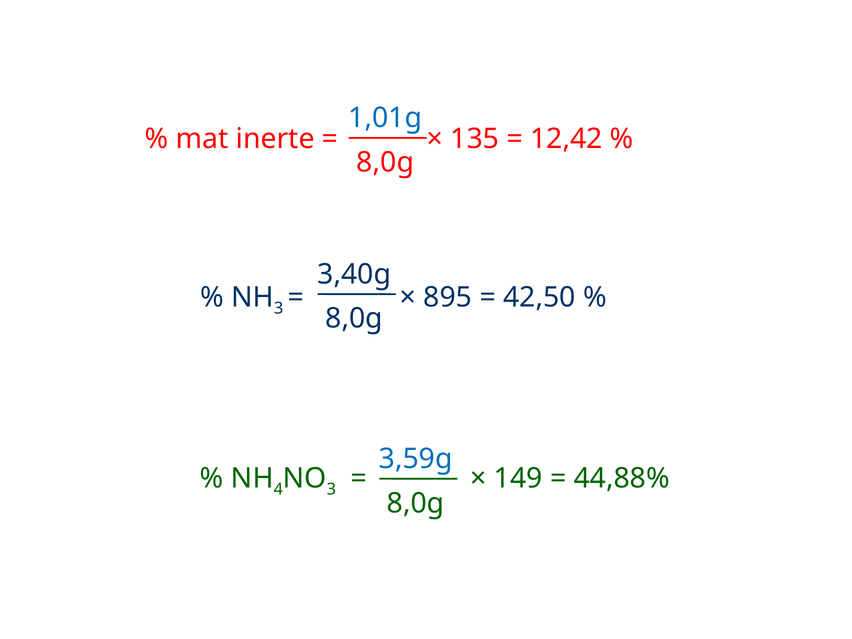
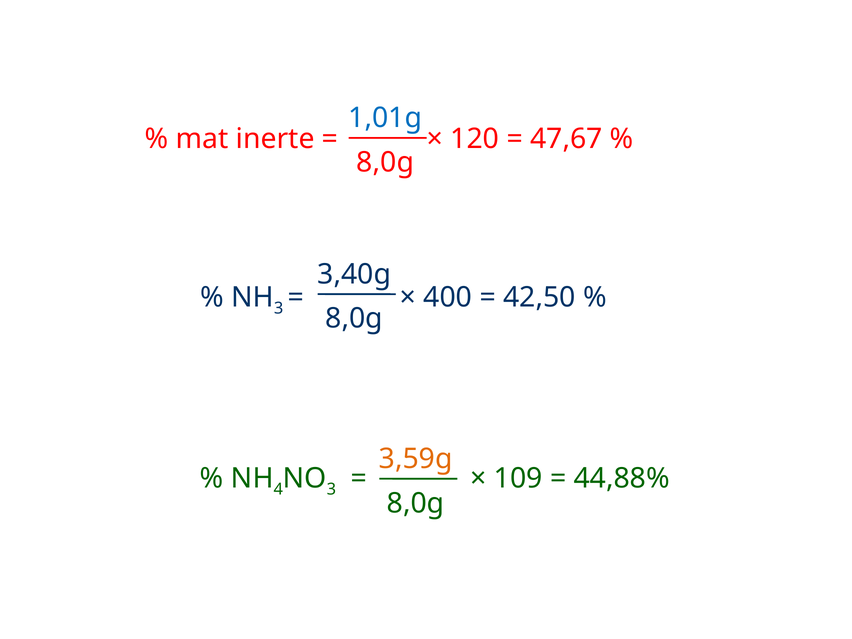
135: 135 -> 120
12,42: 12,42 -> 47,67
895: 895 -> 400
3,59g colour: blue -> orange
149: 149 -> 109
